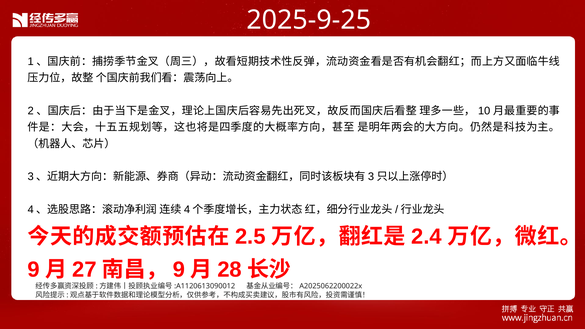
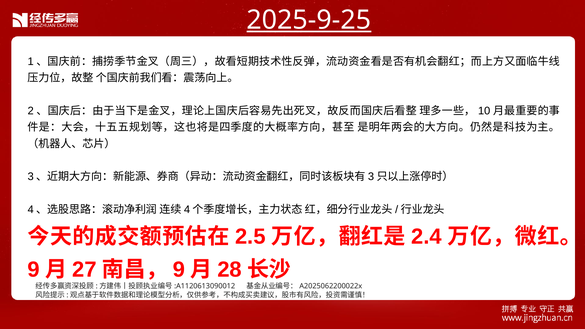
2025-9-25 underline: none -> present
